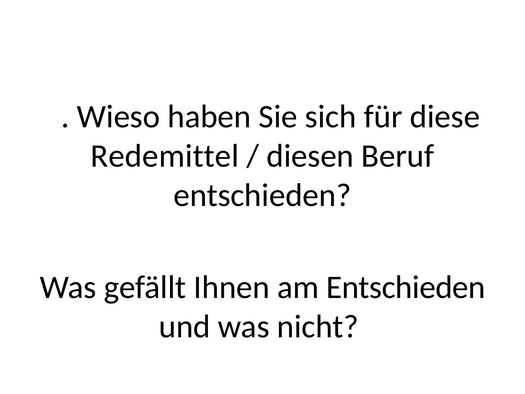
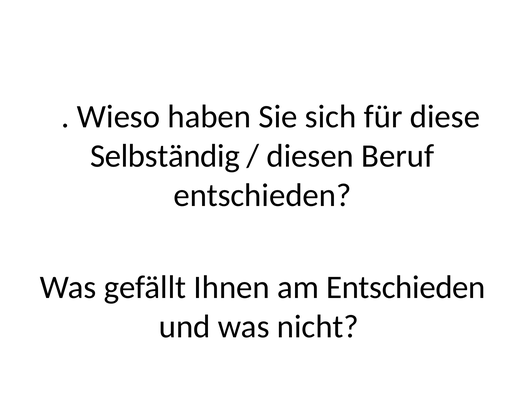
Redemittel: Redemittel -> Selbständig
